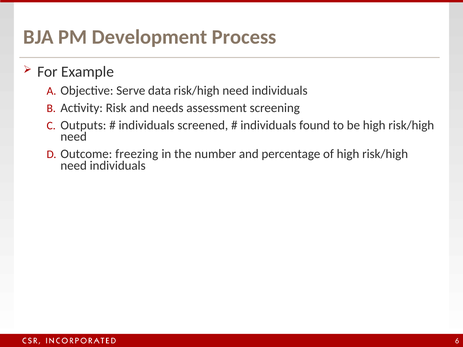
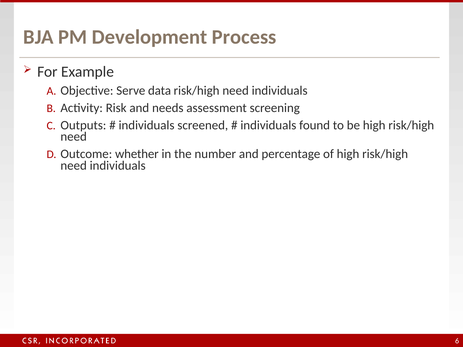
freezing: freezing -> whether
